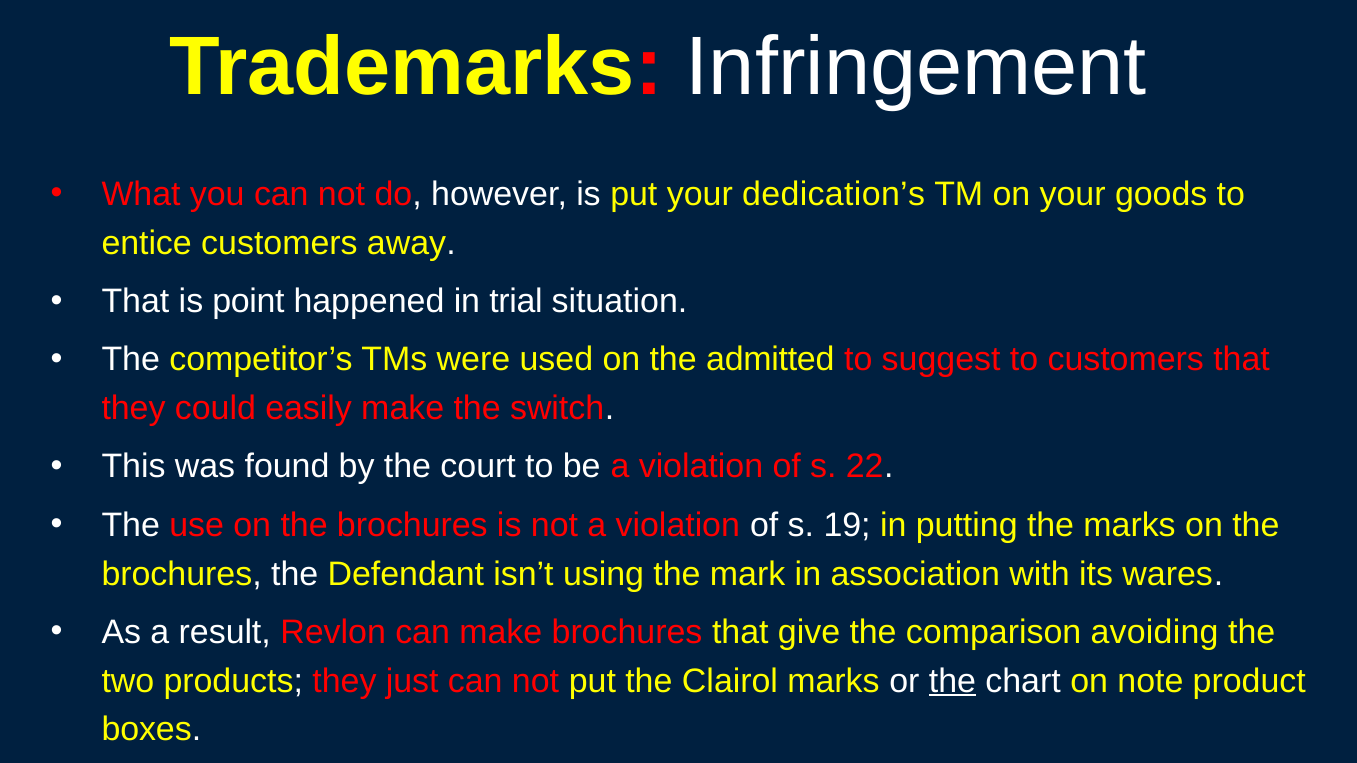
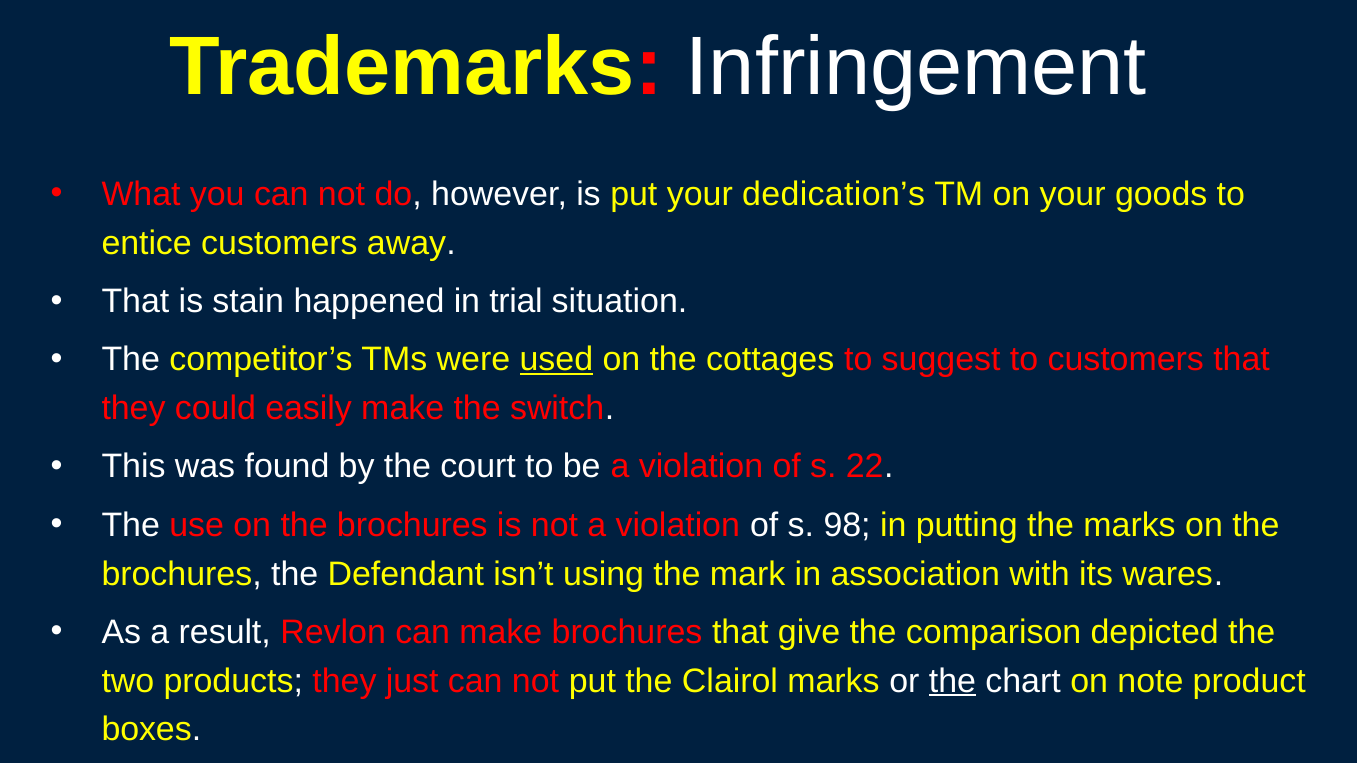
point: point -> stain
used underline: none -> present
admitted: admitted -> cottages
19: 19 -> 98
avoiding: avoiding -> depicted
